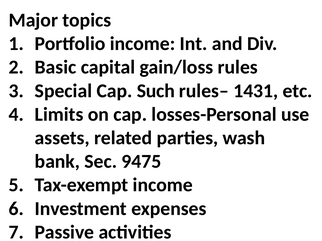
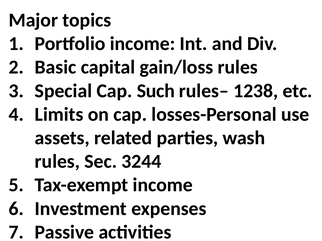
1431: 1431 -> 1238
bank at (57, 162): bank -> rules
9475: 9475 -> 3244
